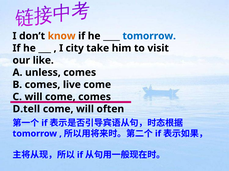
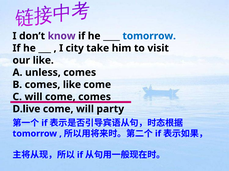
know colour: orange -> purple
comes live: live -> like
D.tell: D.tell -> D.live
often: often -> party
